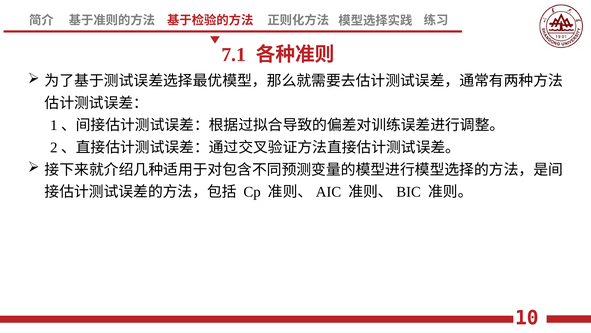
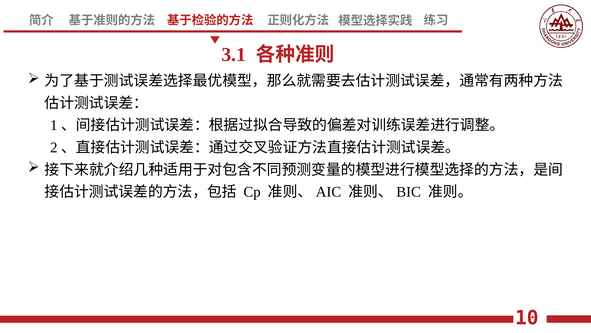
7.1: 7.1 -> 3.1
